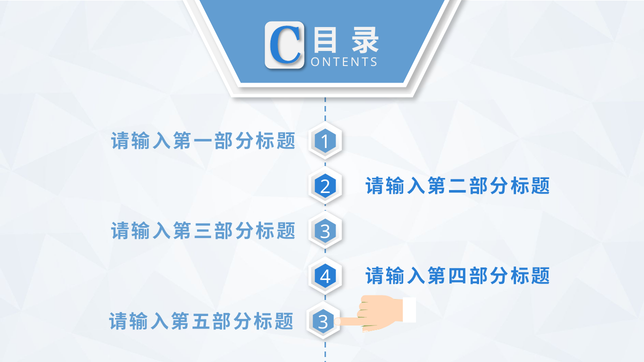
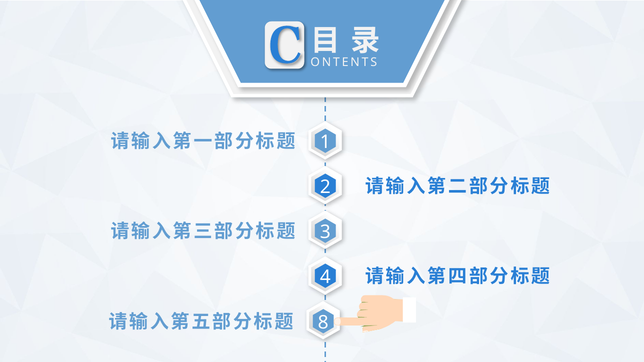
3 at (323, 323): 3 -> 8
